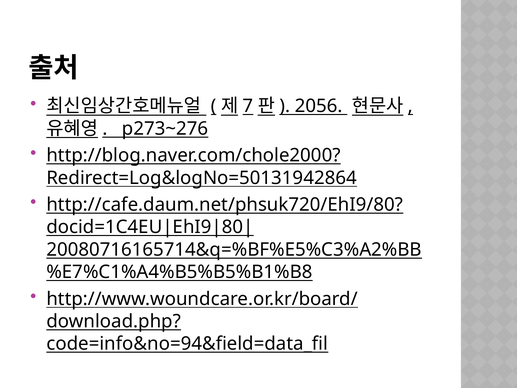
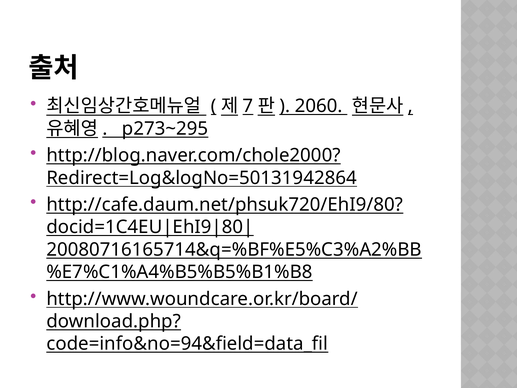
2056: 2056 -> 2060
p273~276: p273~276 -> p273~295
